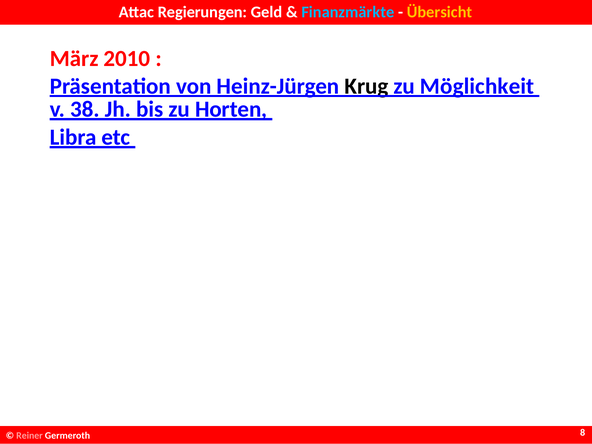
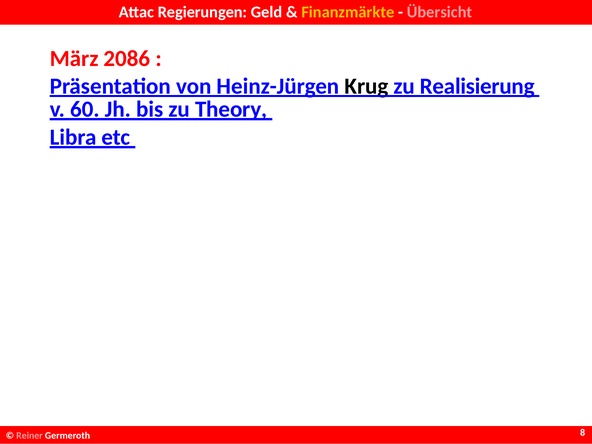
Finanzmärkte colour: light blue -> yellow
Übersicht colour: yellow -> pink
2010: 2010 -> 2086
Möglichkeit: Möglichkeit -> Realisierung
38: 38 -> 60
Horten: Horten -> Theory
